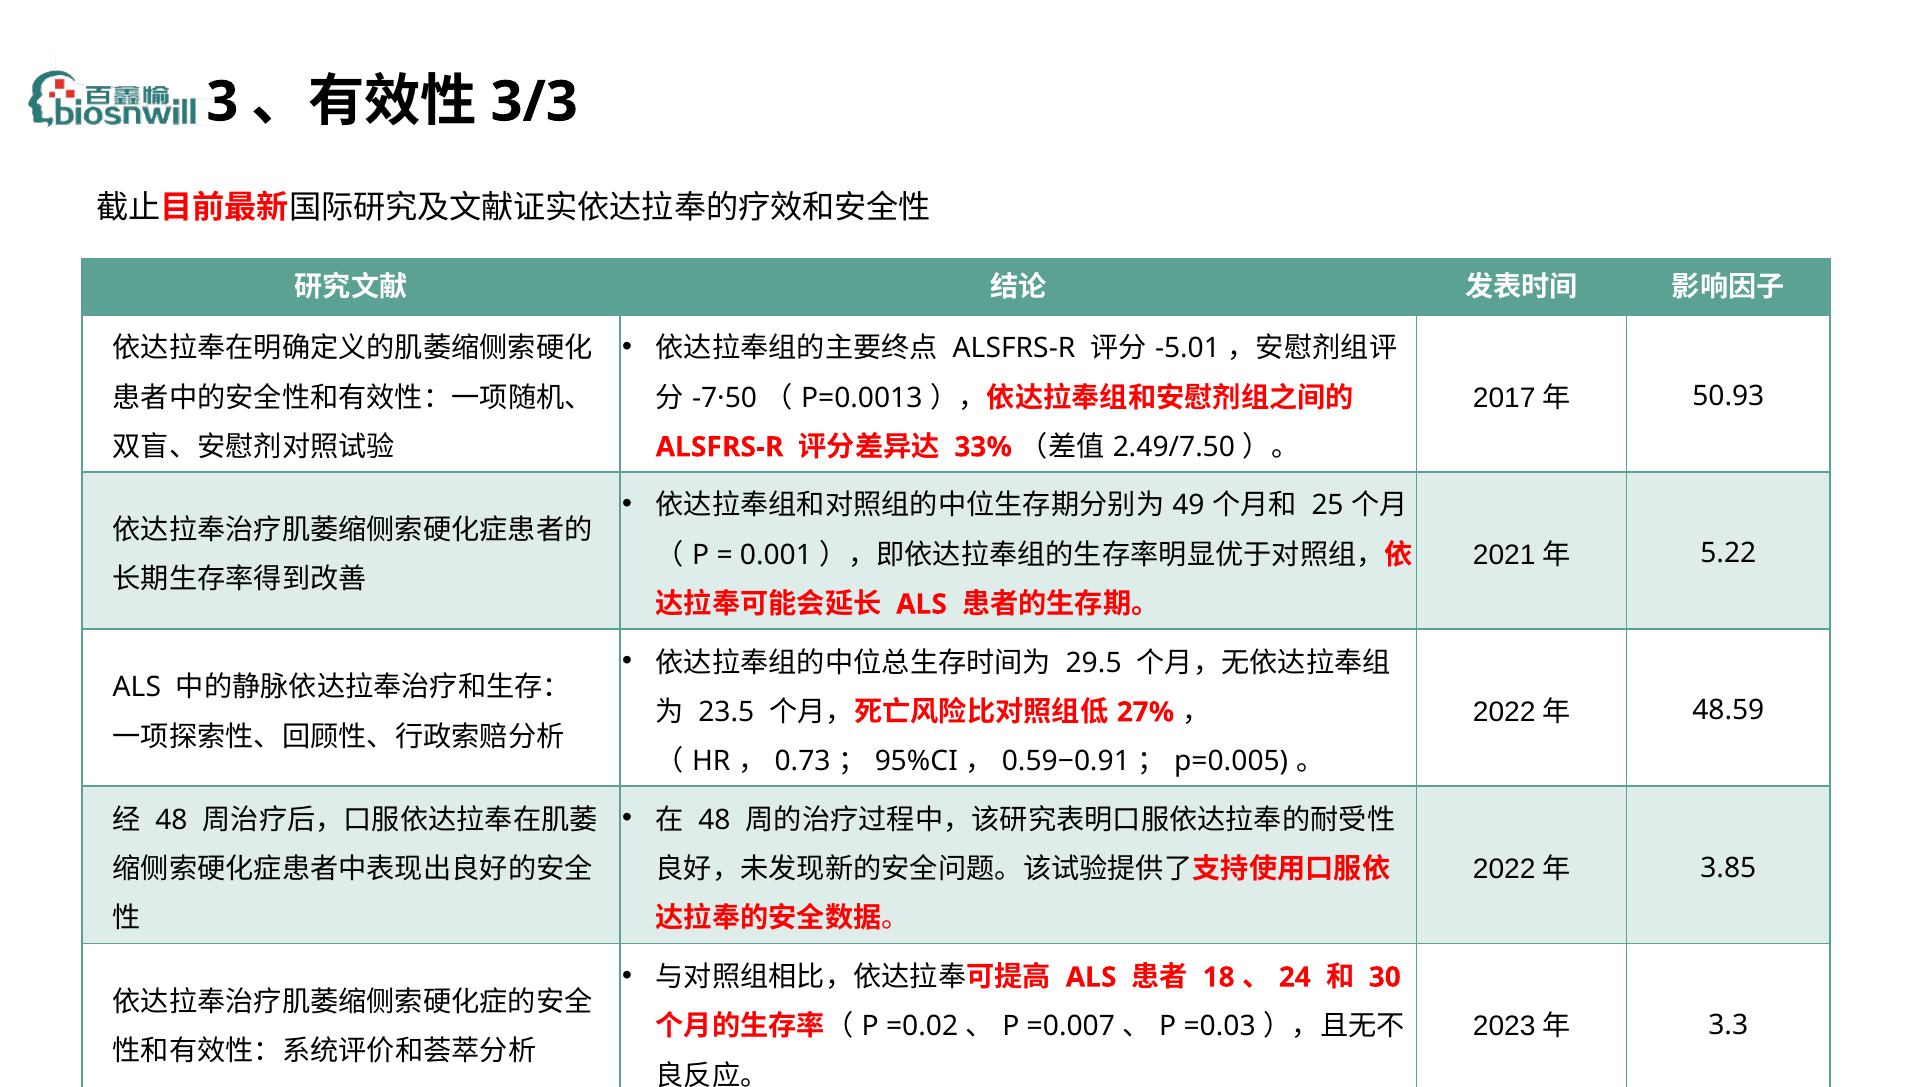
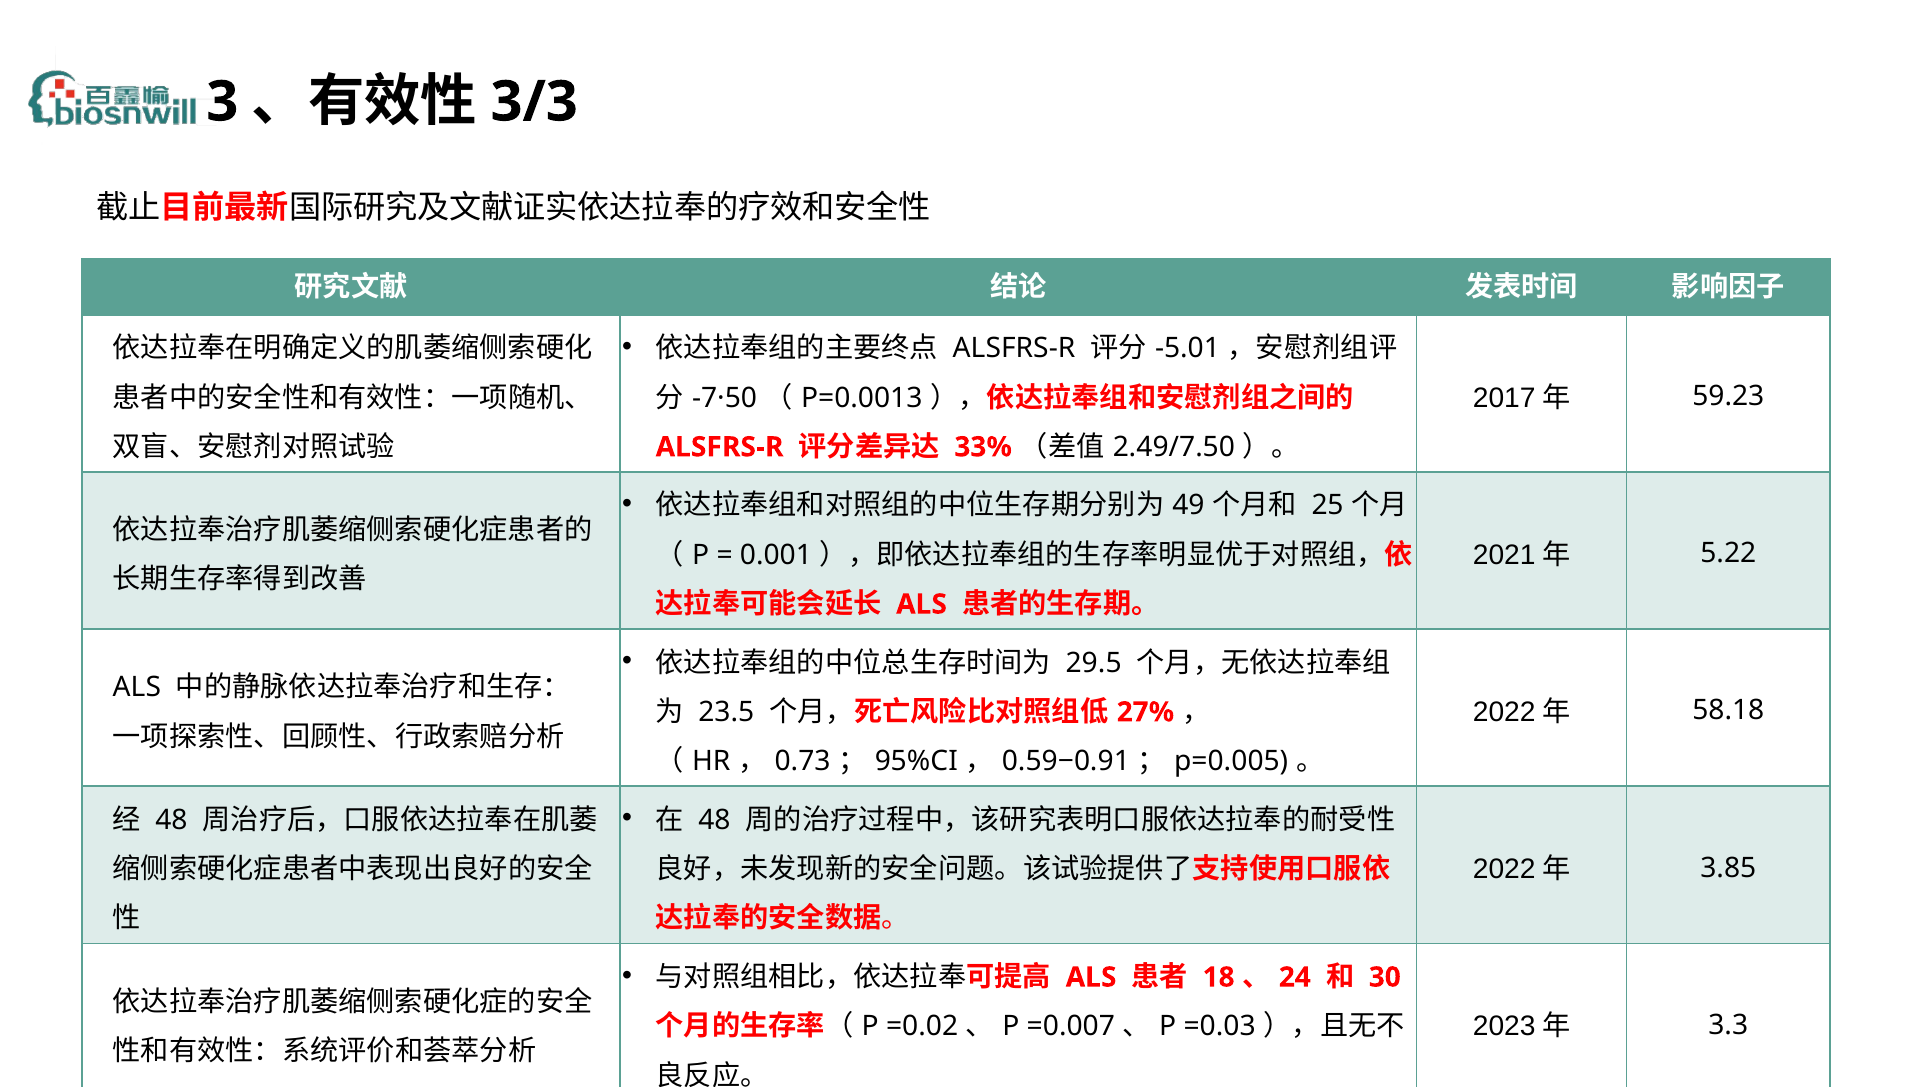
50.93: 50.93 -> 59.23
48.59: 48.59 -> 58.18
